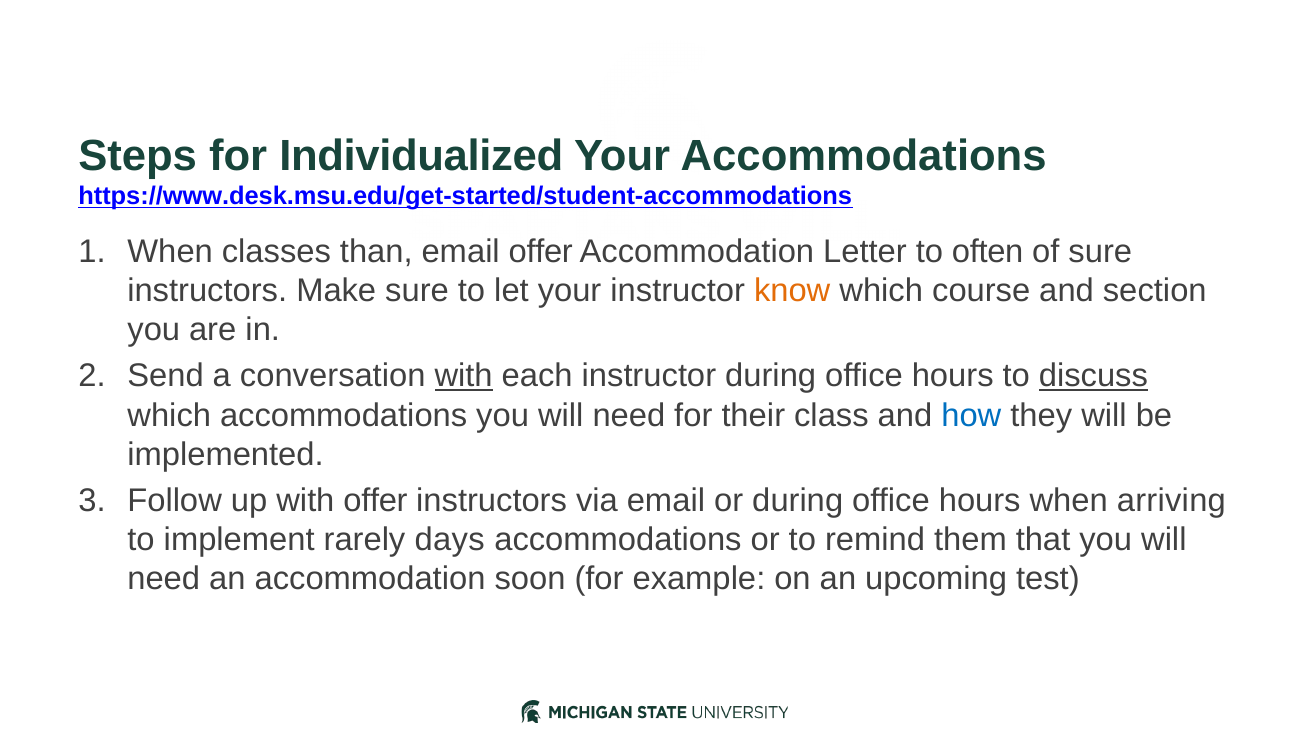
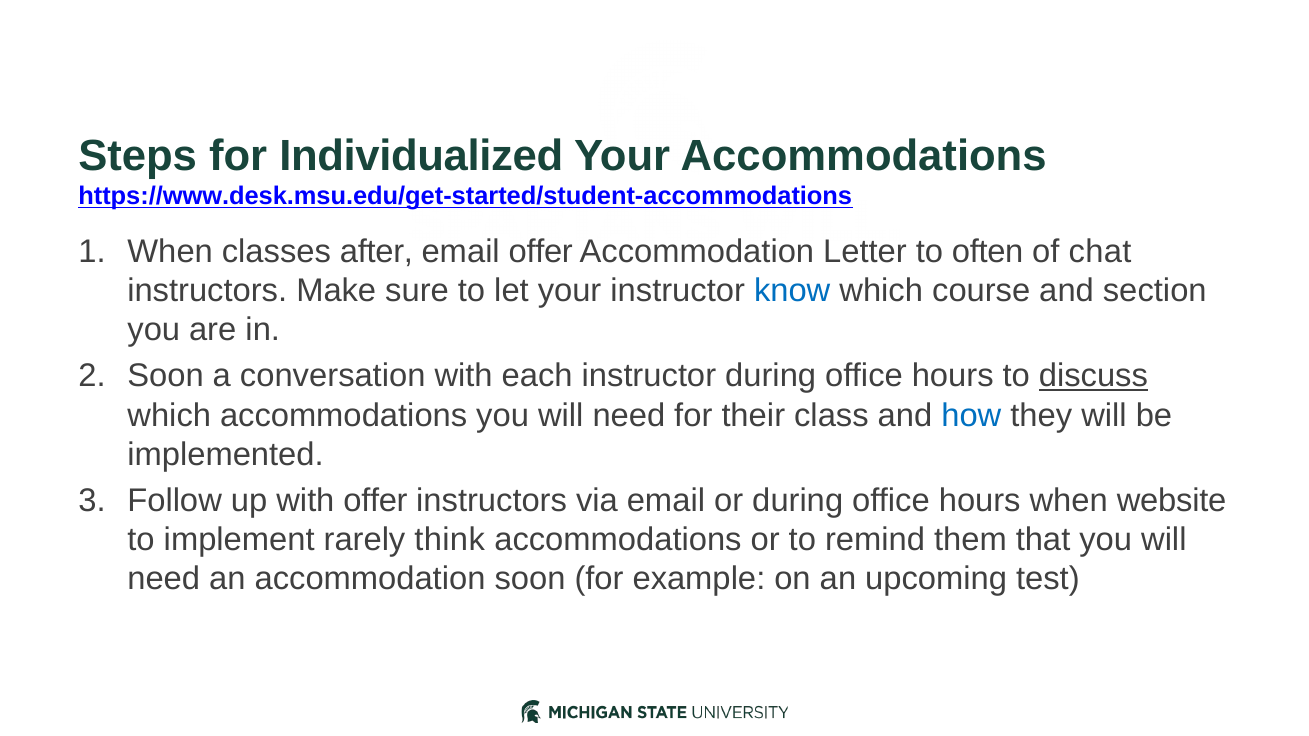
than: than -> after
of sure: sure -> chat
know colour: orange -> blue
Send at (166, 376): Send -> Soon
with at (464, 376) underline: present -> none
arriving: arriving -> website
days: days -> think
